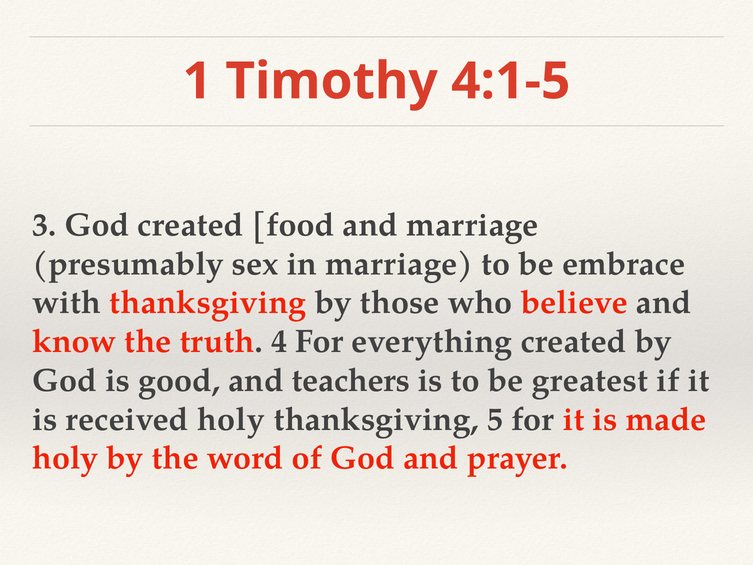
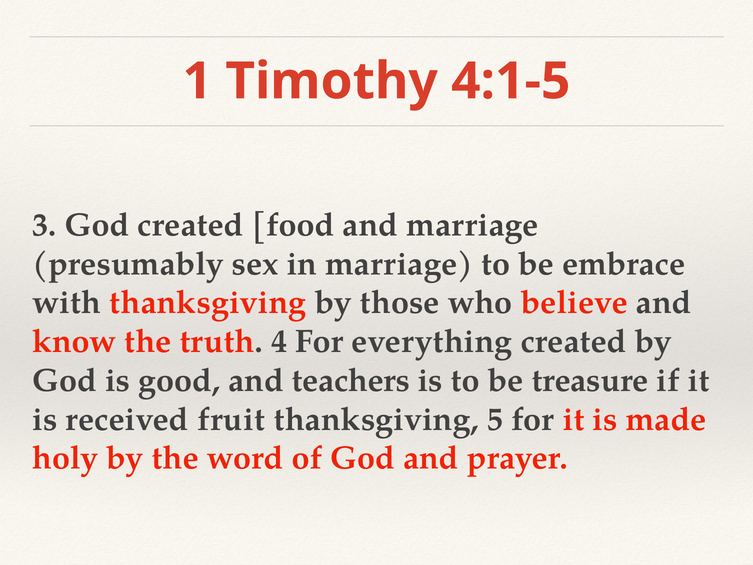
greatest: greatest -> treasure
received holy: holy -> fruit
